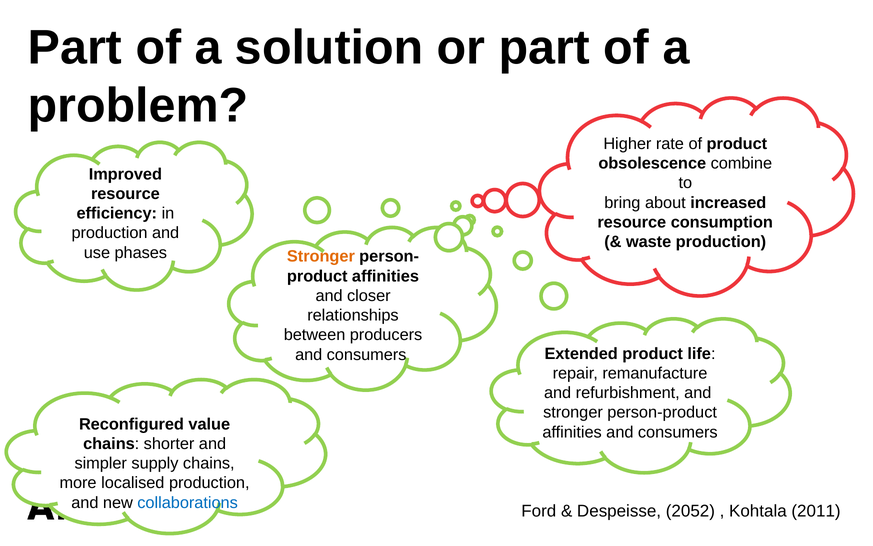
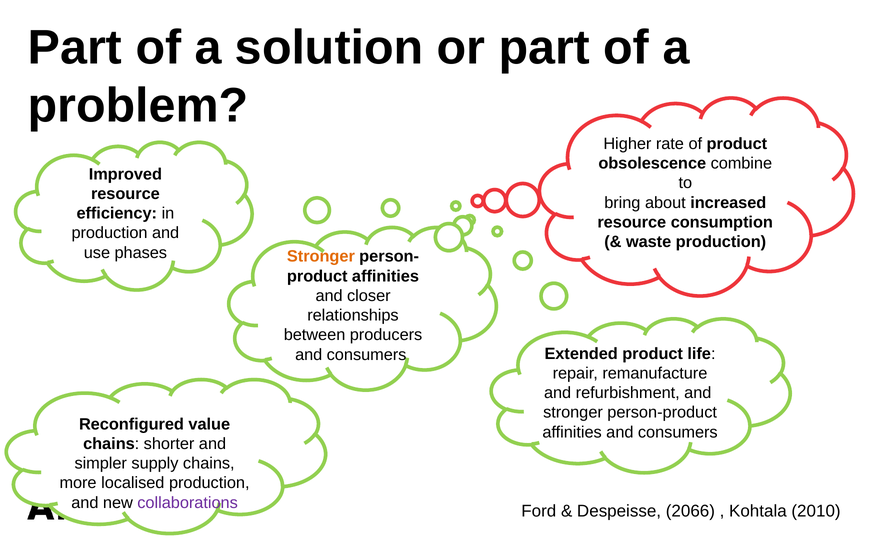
collaborations colour: blue -> purple
2052: 2052 -> 2066
2011: 2011 -> 2010
